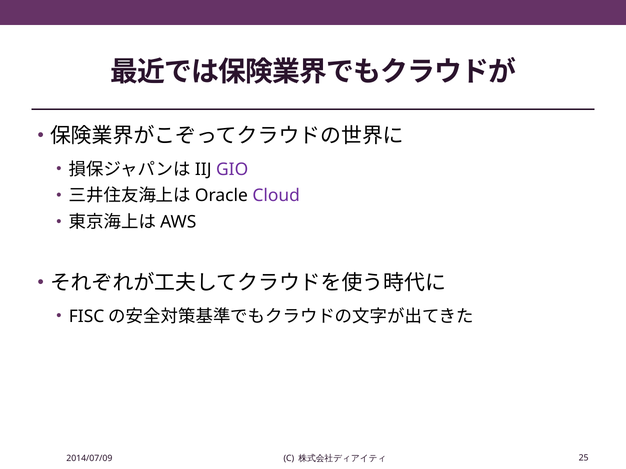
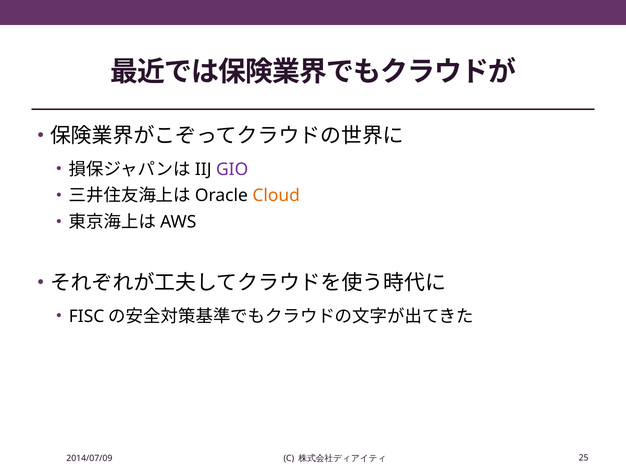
Cloud colour: purple -> orange
